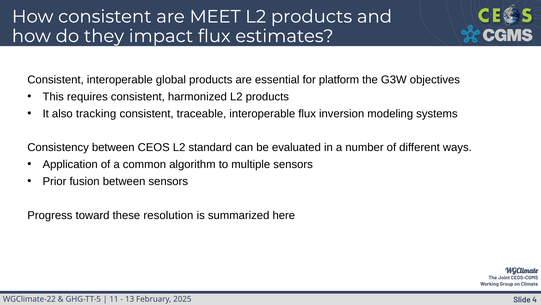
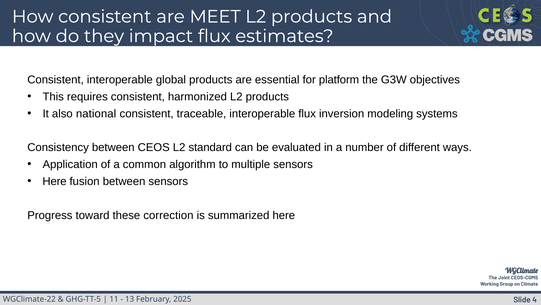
tracking: tracking -> national
Prior at (54, 181): Prior -> Here
resolution: resolution -> correction
